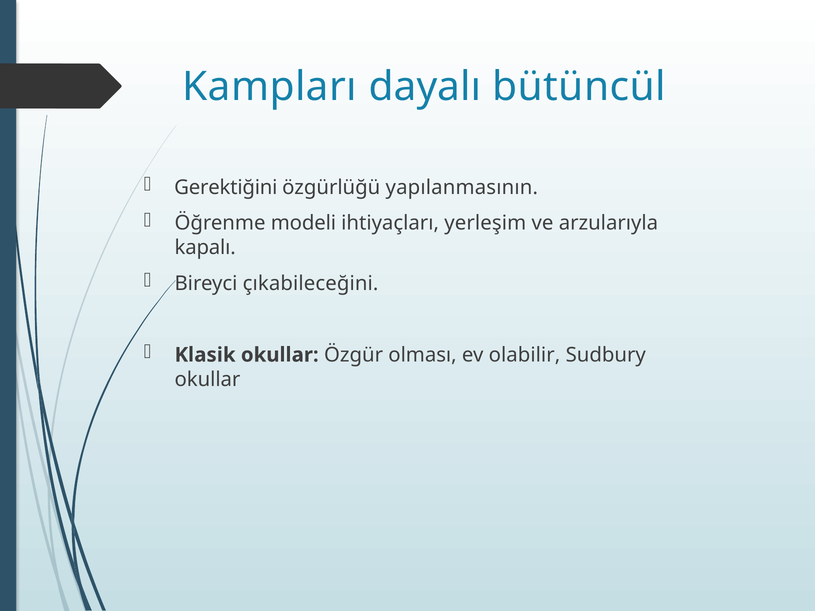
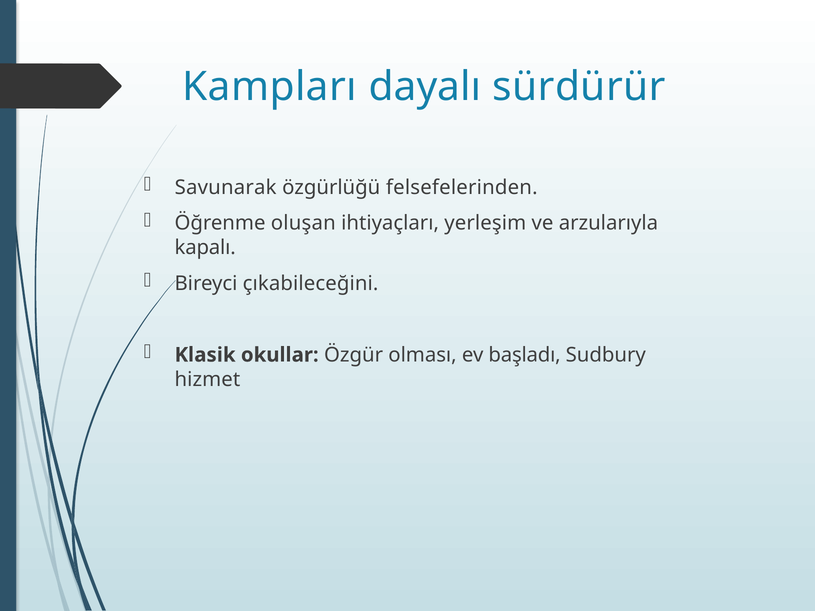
bütüncül: bütüncül -> sürdürür
Gerektiğini: Gerektiğini -> Savunarak
yapılanmasının: yapılanmasının -> felsefelerinden
modeli: modeli -> oluşan
olabilir: olabilir -> başladı
okullar at (207, 380): okullar -> hizmet
